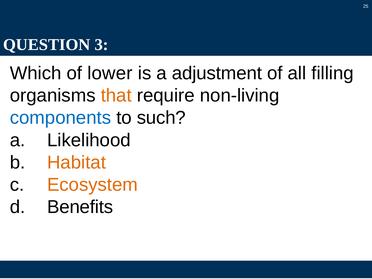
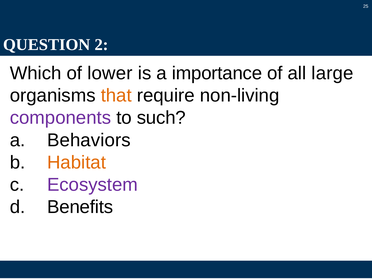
3: 3 -> 2
adjustment: adjustment -> importance
filling: filling -> large
components colour: blue -> purple
Likelihood: Likelihood -> Behaviors
Ecosystem colour: orange -> purple
